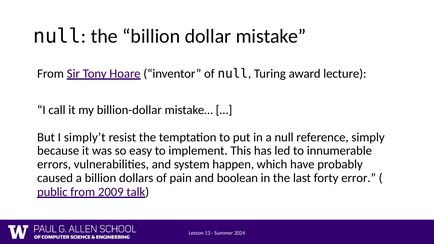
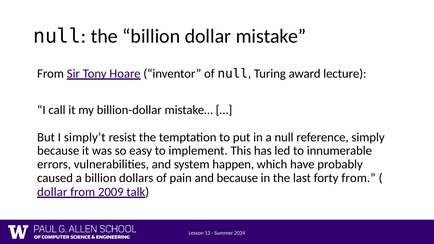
and boolean: boolean -> because
forty error: error -> from
public at (52, 192): public -> dollar
